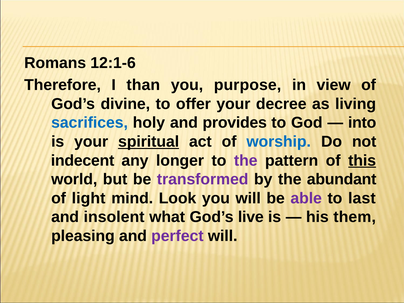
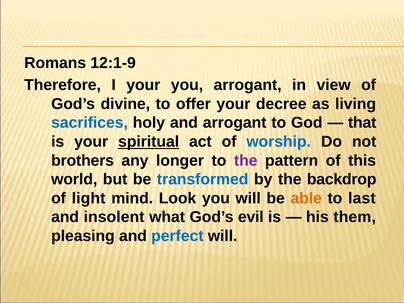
12:1-6: 12:1-6 -> 12:1-9
I than: than -> your
you purpose: purpose -> arrogant
and provides: provides -> arrogant
into: into -> that
indecent: indecent -> brothers
this underline: present -> none
transformed colour: purple -> blue
abundant: abundant -> backdrop
able colour: purple -> orange
live: live -> evil
perfect colour: purple -> blue
